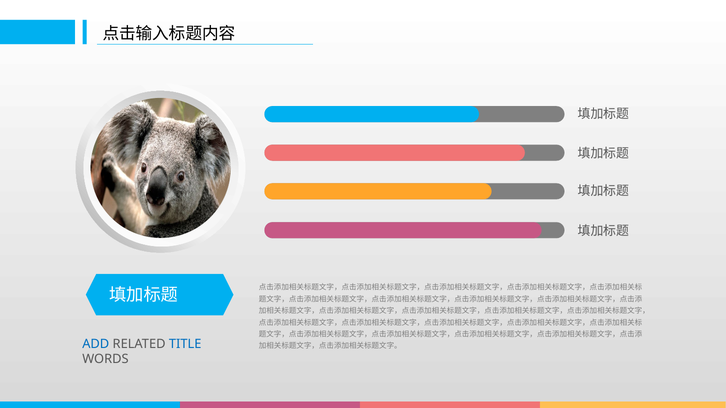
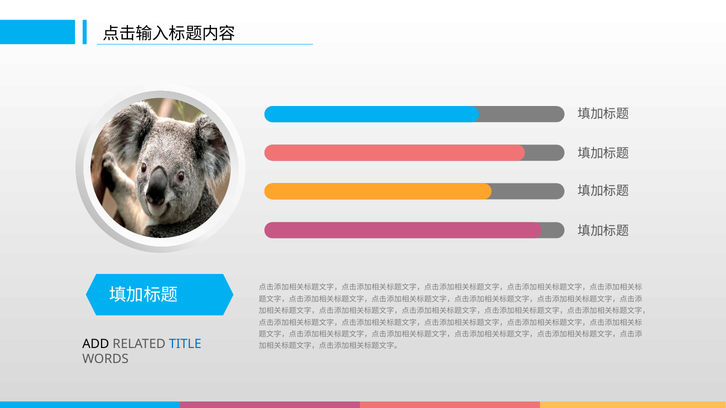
ADD colour: blue -> black
